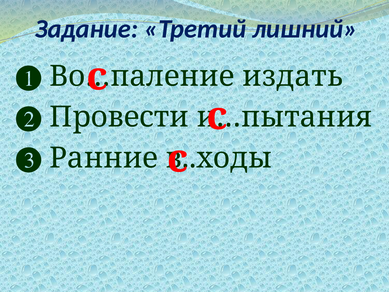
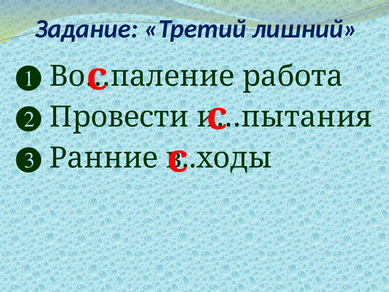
издать: издать -> работа
